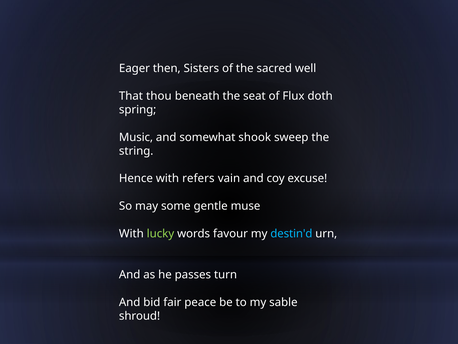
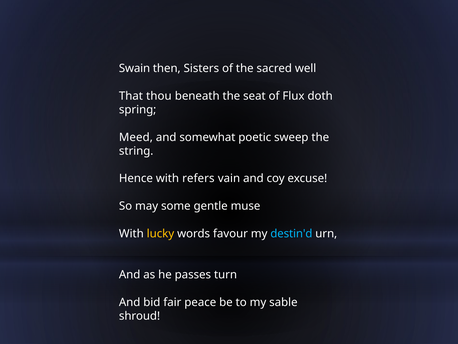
Eager: Eager -> Swain
Music: Music -> Meed
shook: shook -> poetic
lucky colour: light green -> yellow
